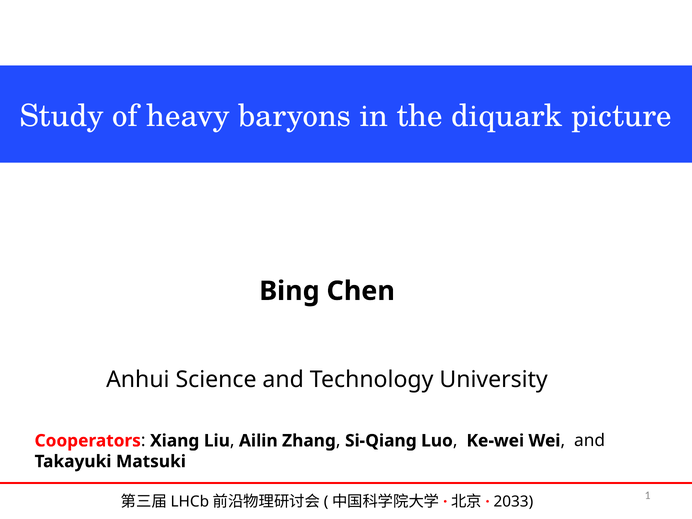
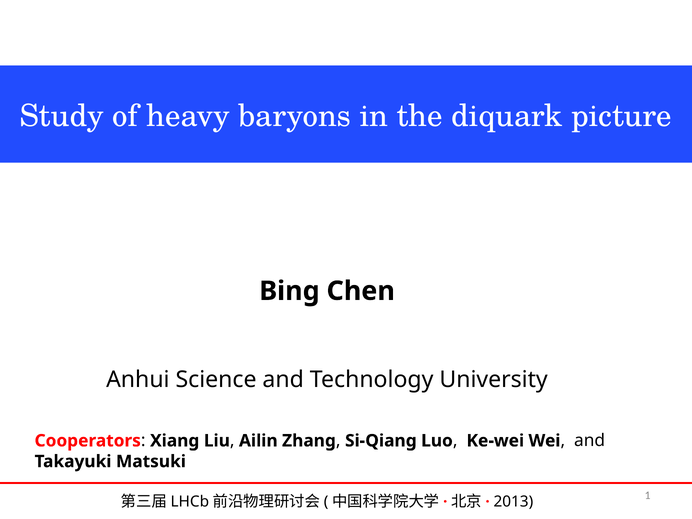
2033: 2033 -> 2013
